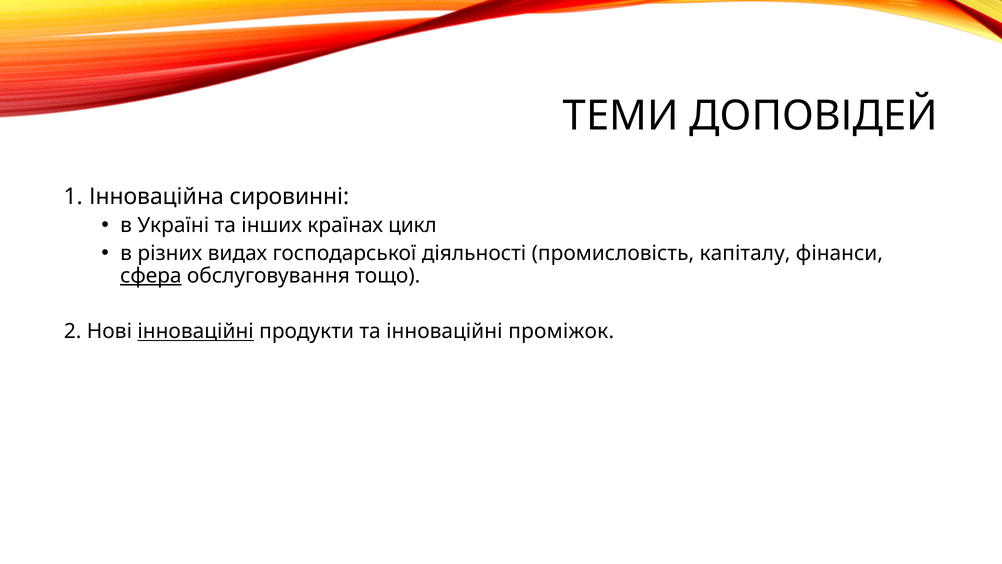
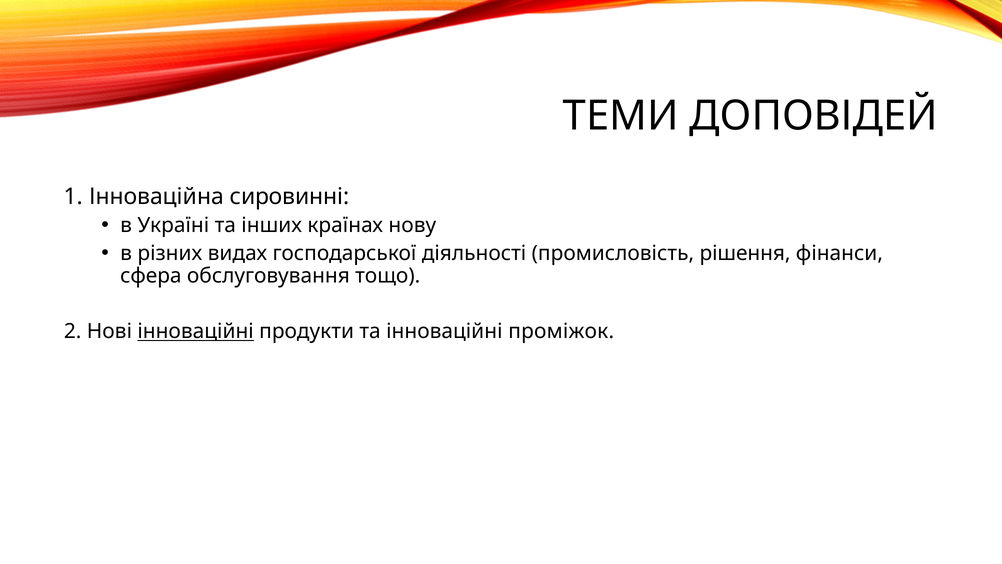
цикл: цикл -> нову
капіталу: капіталу -> рішення
сфера underline: present -> none
